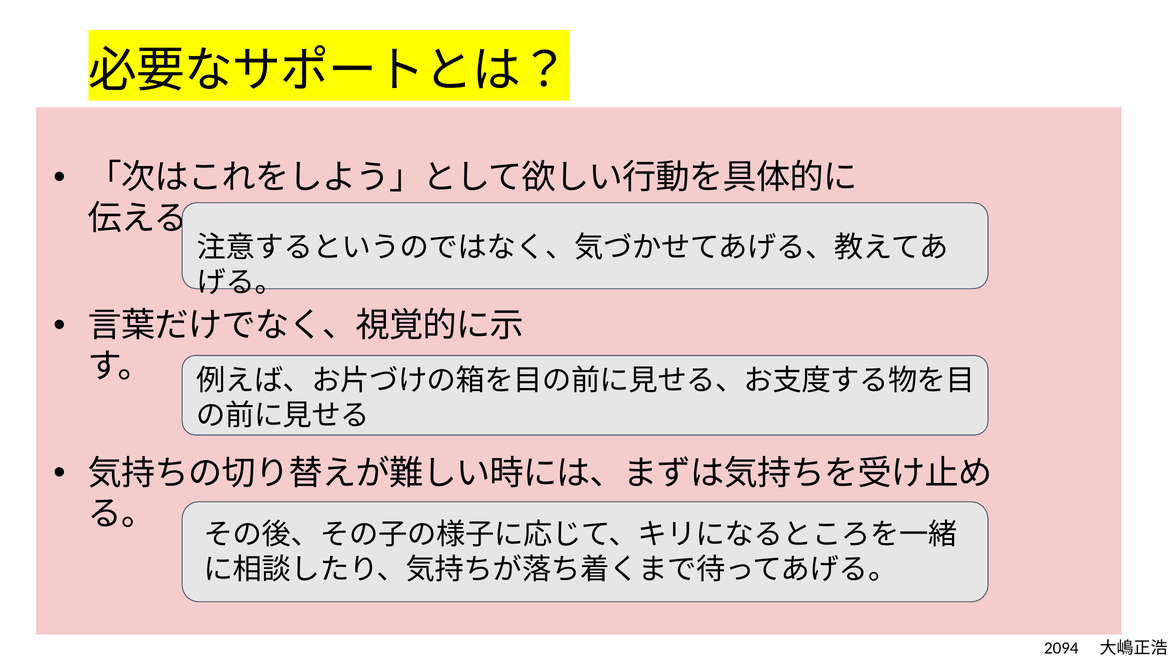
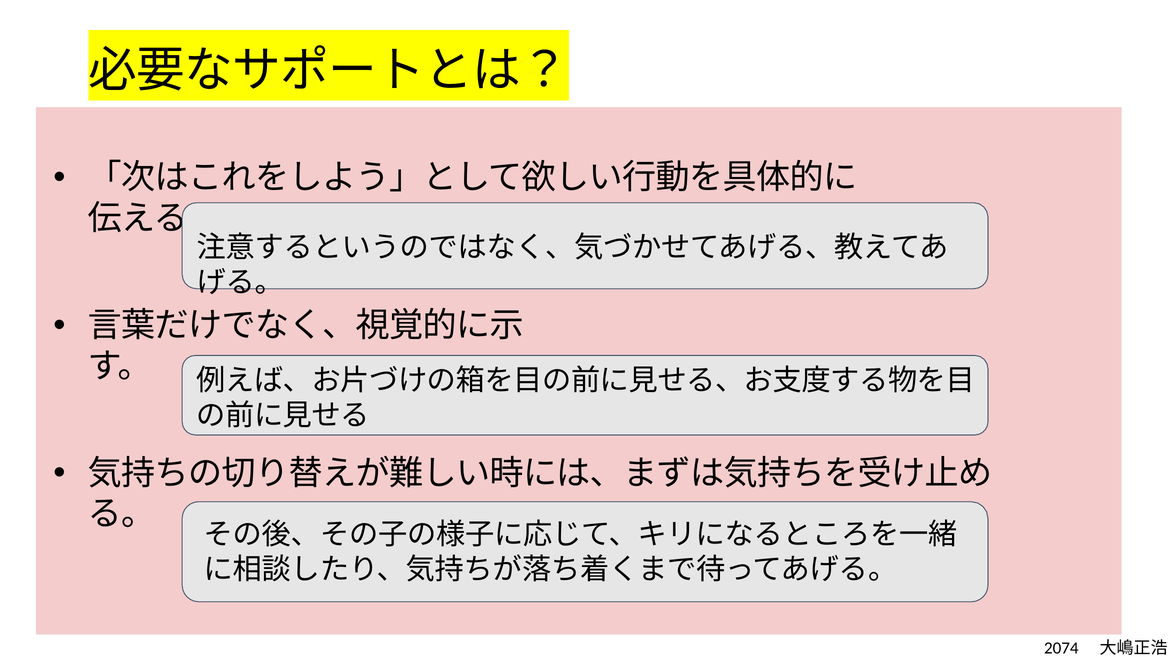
2094: 2094 -> 2074
